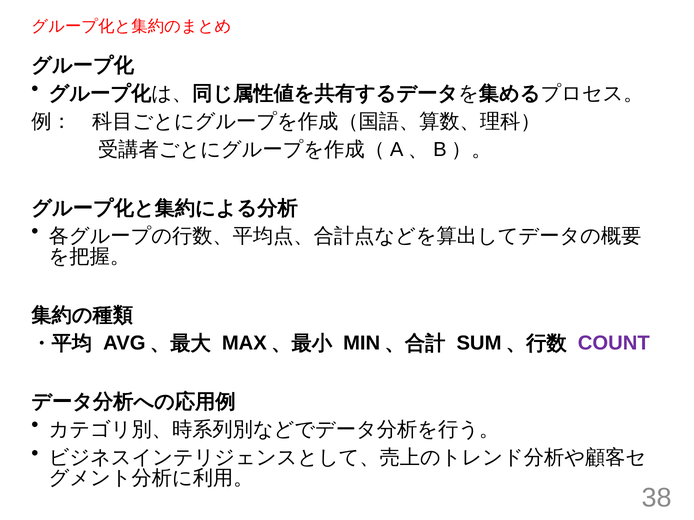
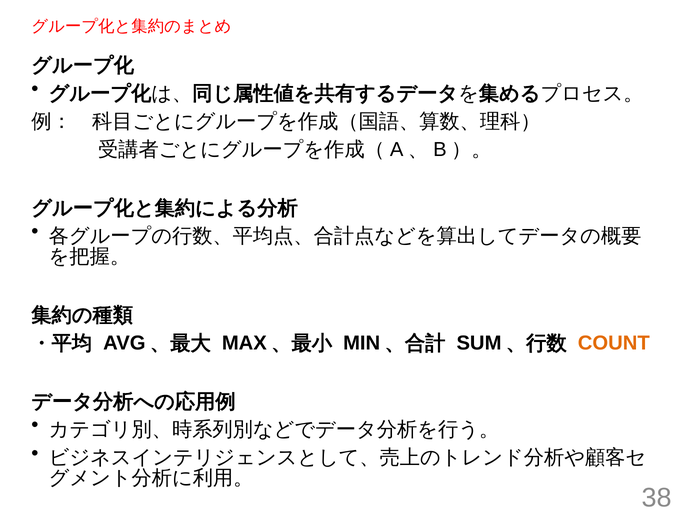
COUNT colour: purple -> orange
